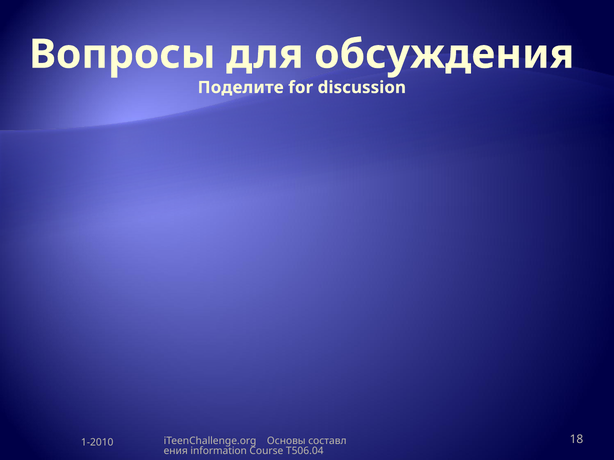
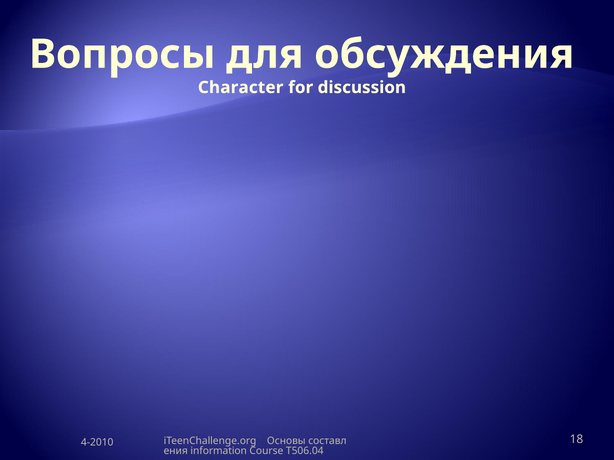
Поделите: Поделите -> Character
1-2010: 1-2010 -> 4-2010
